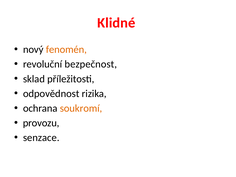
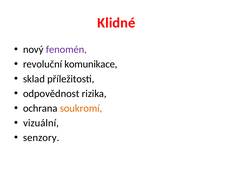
fenomén colour: orange -> purple
bezpečnost: bezpečnost -> komunikace
provozu: provozu -> vizuální
senzace: senzace -> senzory
